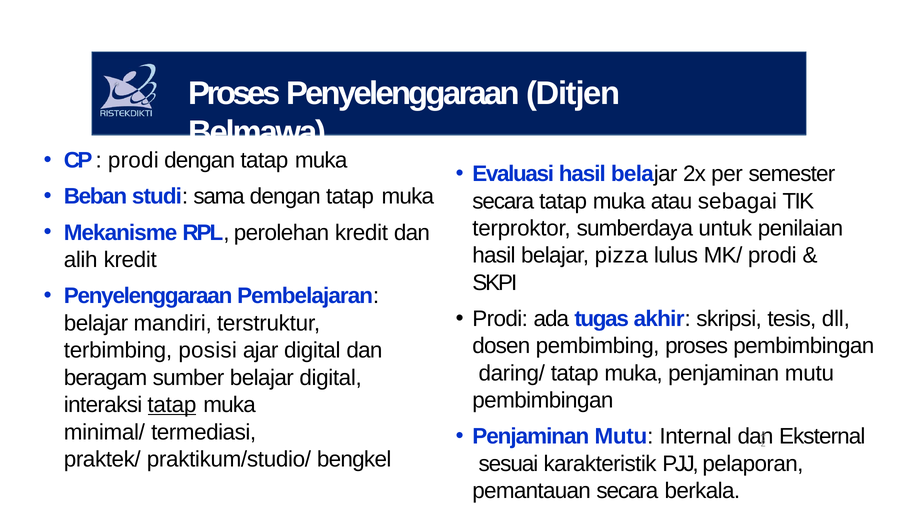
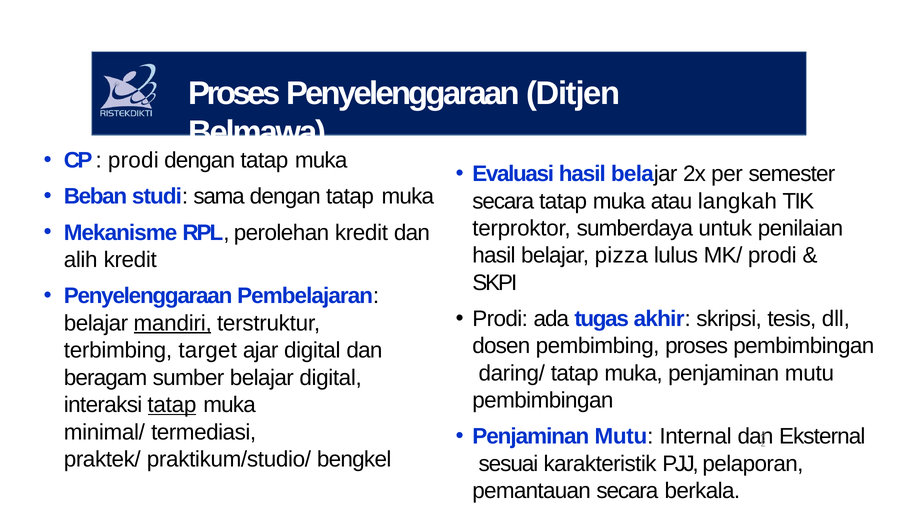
sebagai: sebagai -> langkah
mandiri underline: none -> present
posisi: posisi -> target
